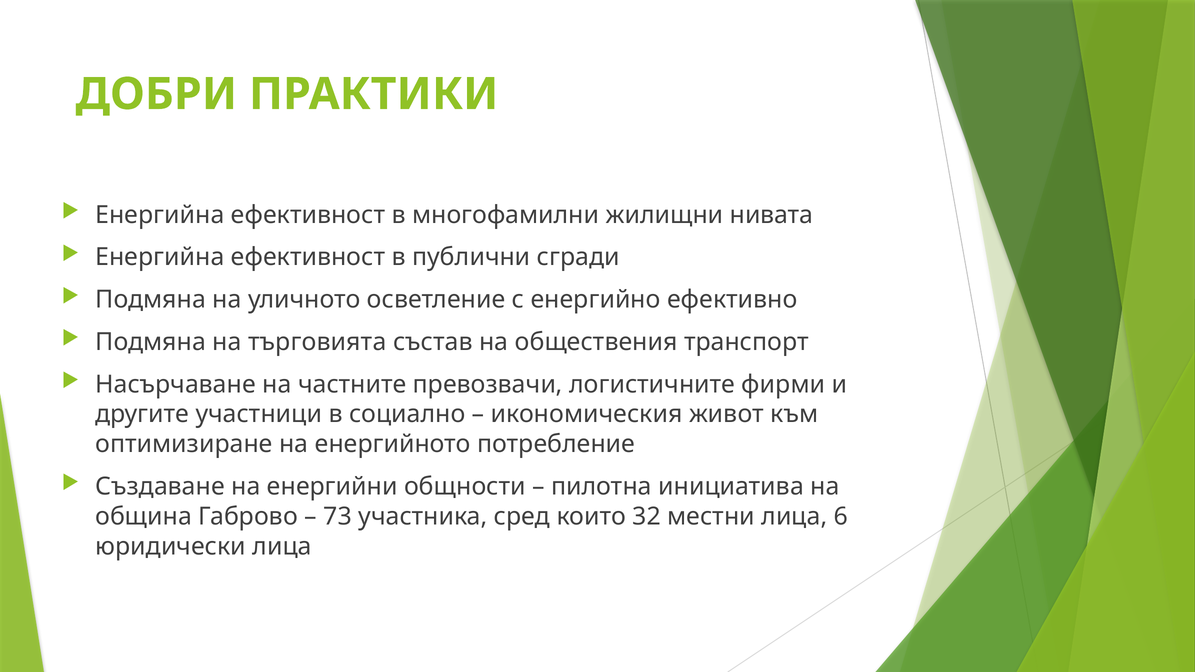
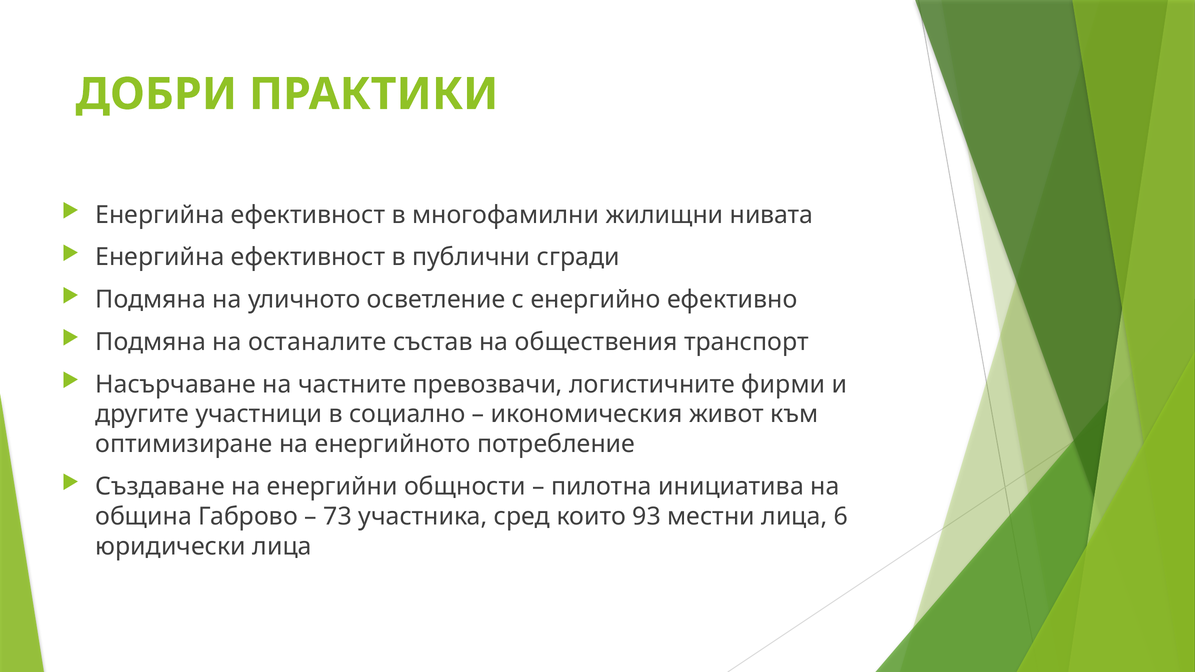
търговията: търговията -> останалите
32: 32 -> 93
